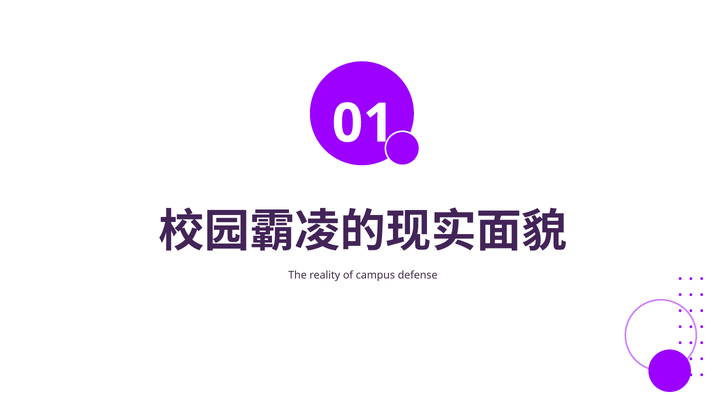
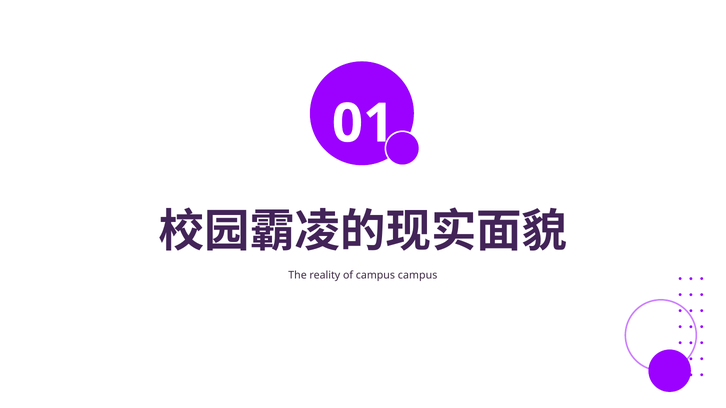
campus defense: defense -> campus
